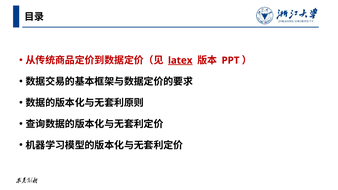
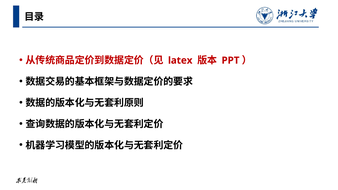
latex underline: present -> none
